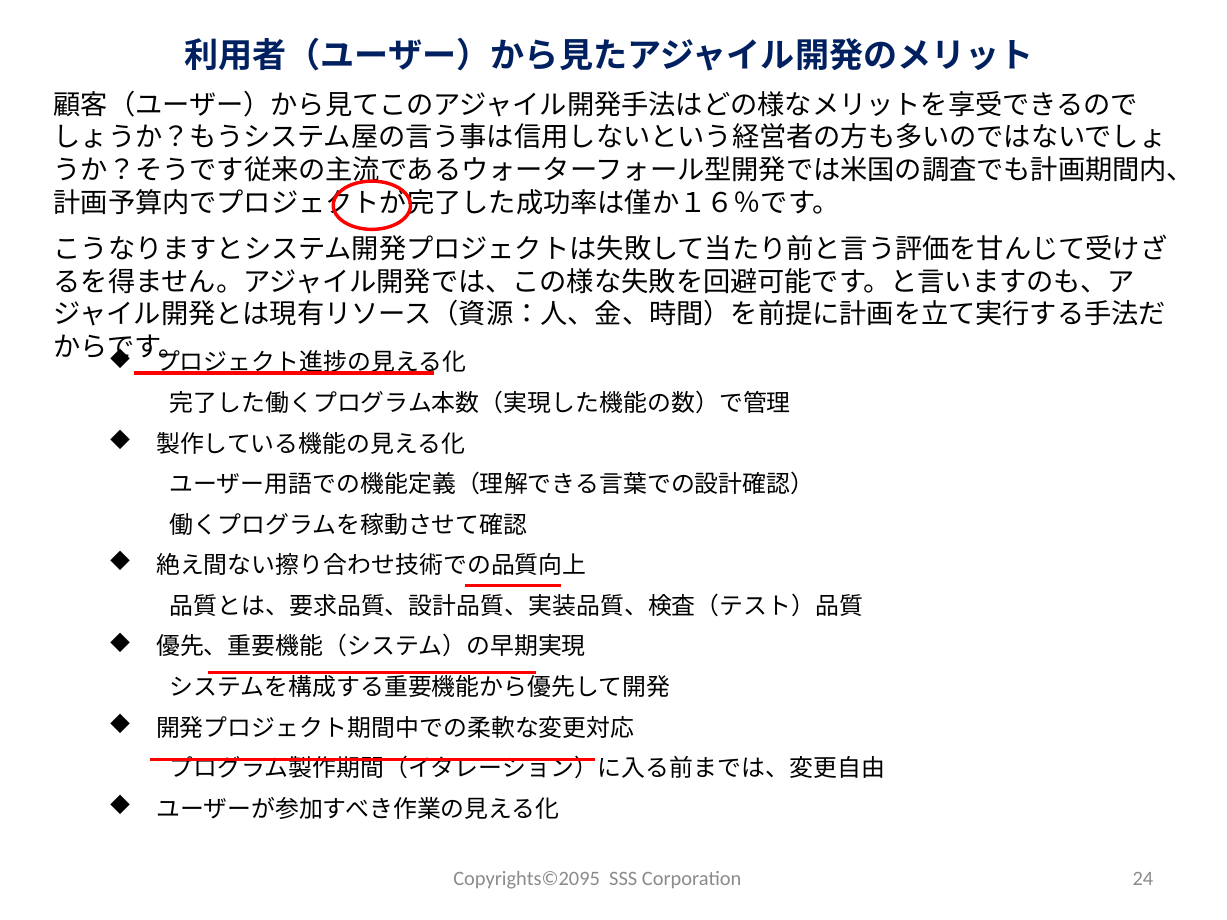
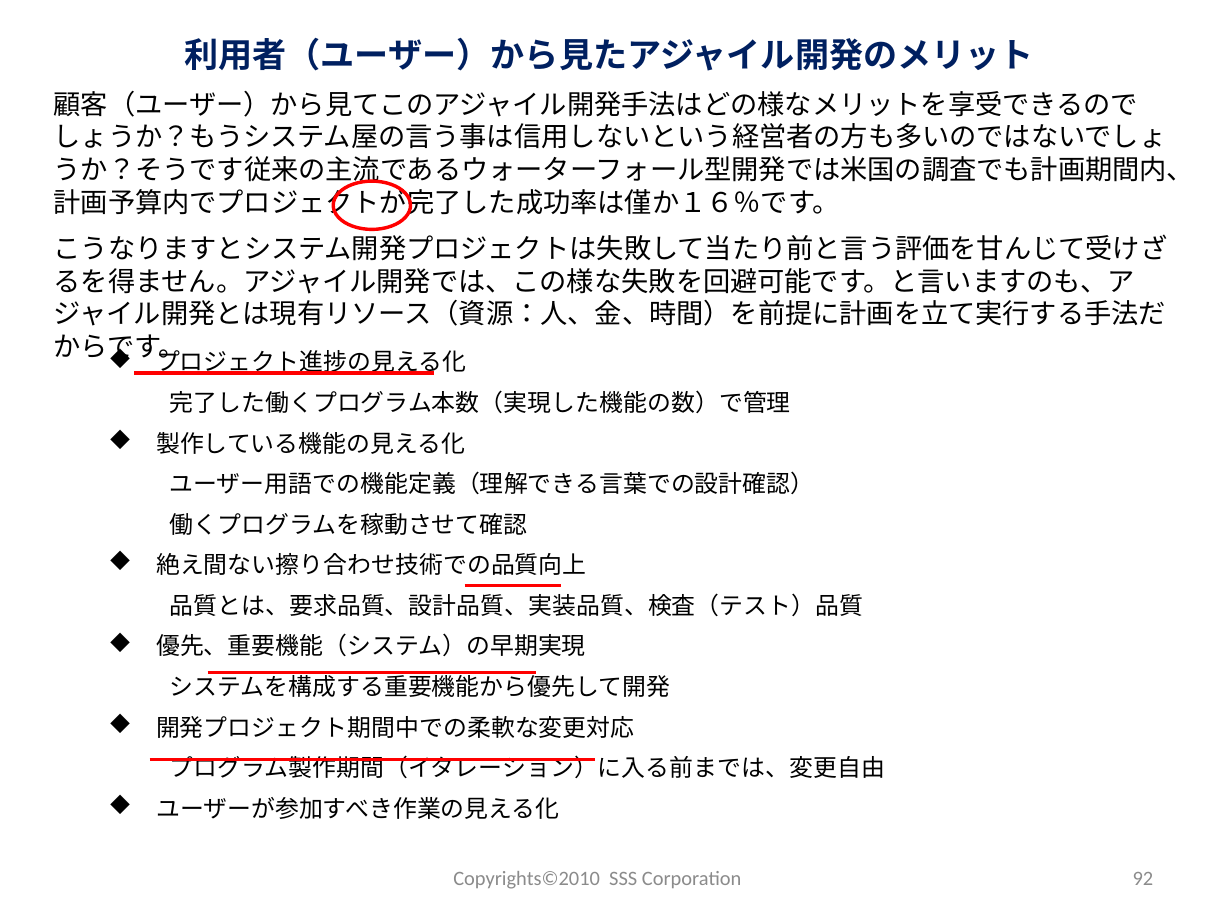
Copyrights©2095: Copyrights©2095 -> Copyrights©2010
24: 24 -> 92
